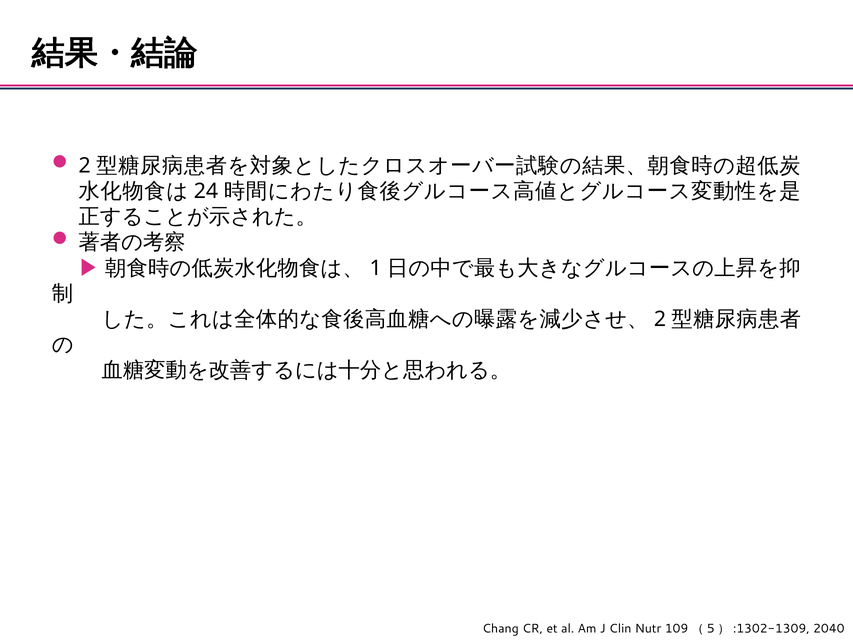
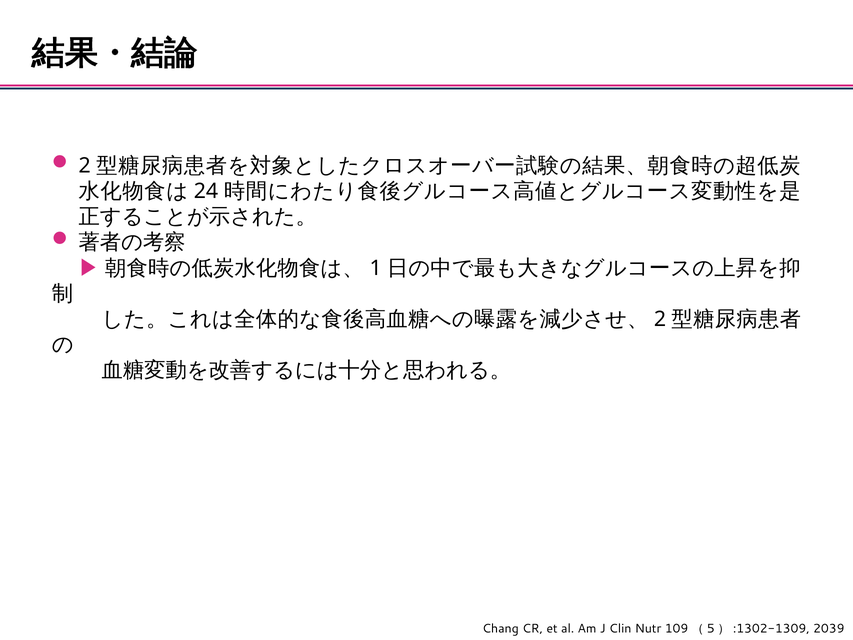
2040: 2040 -> 2039
